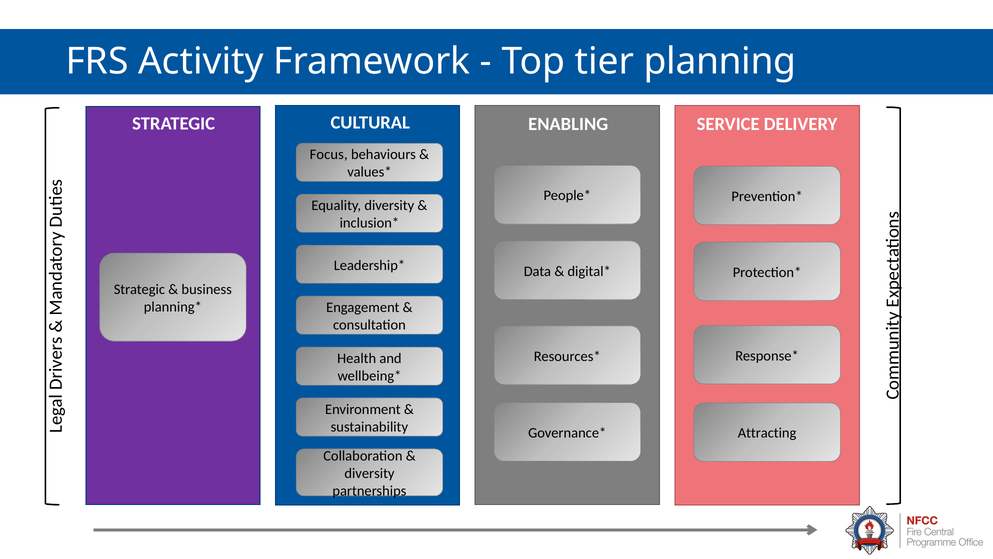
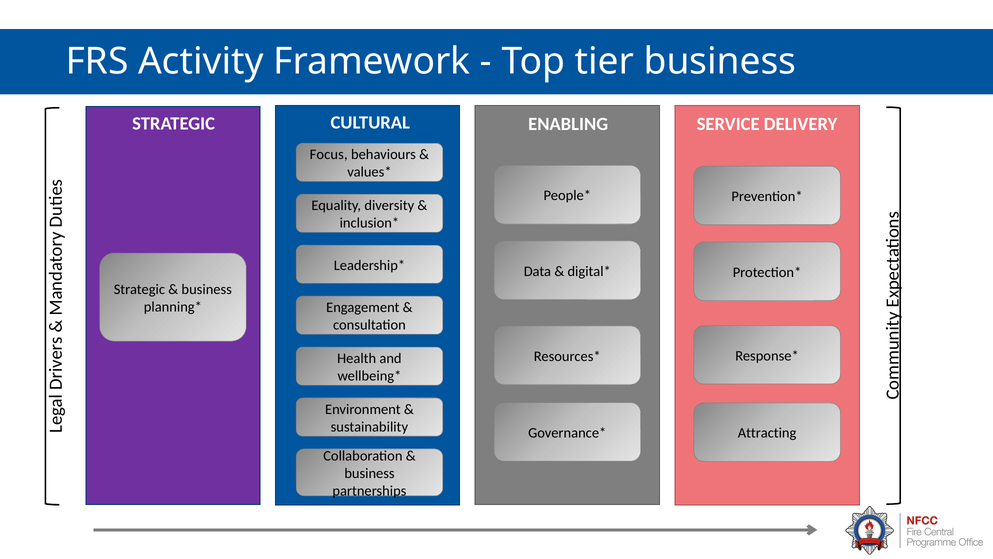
tier planning: planning -> business
diversity at (369, 473): diversity -> business
